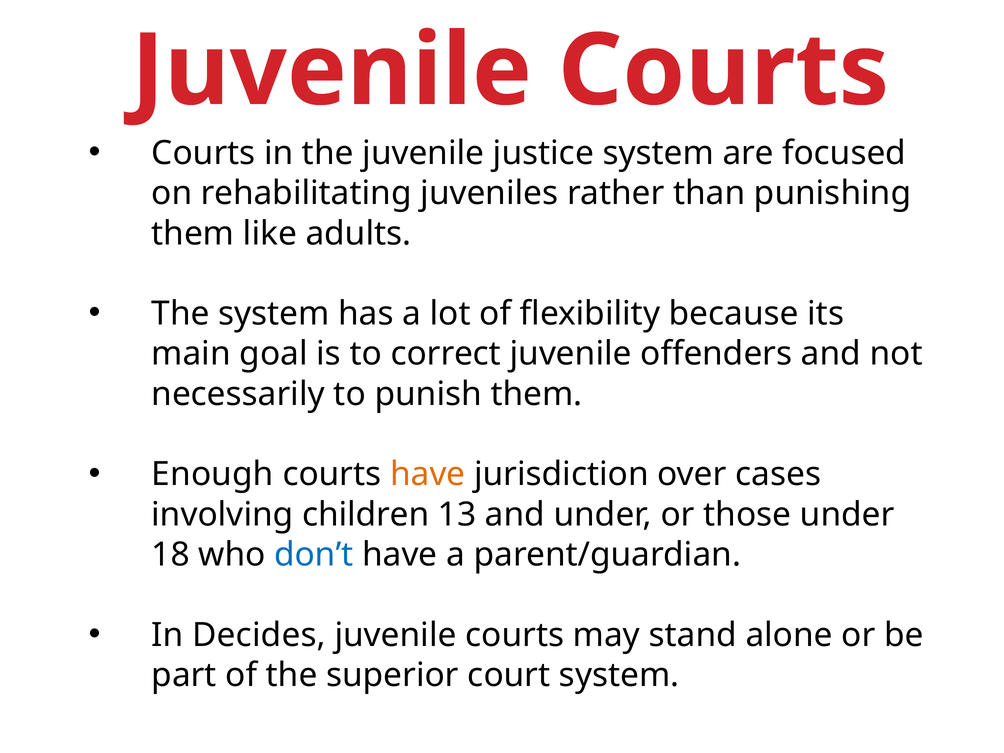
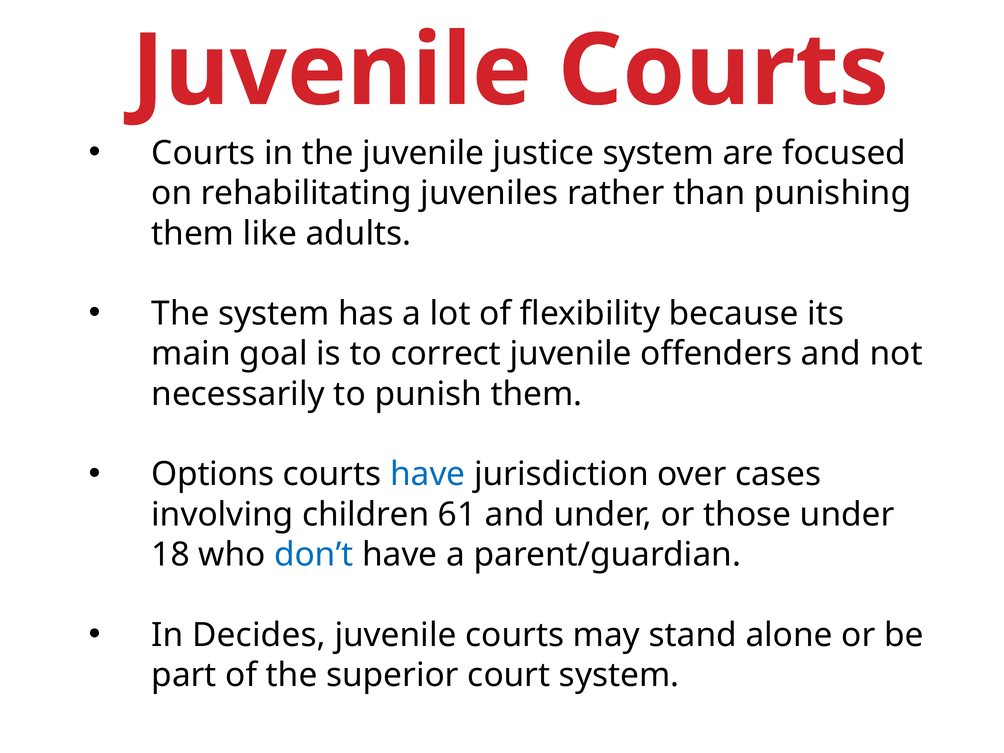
Enough: Enough -> Options
have at (428, 474) colour: orange -> blue
13: 13 -> 61
